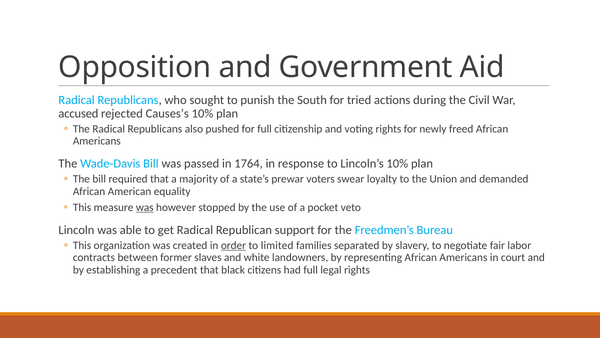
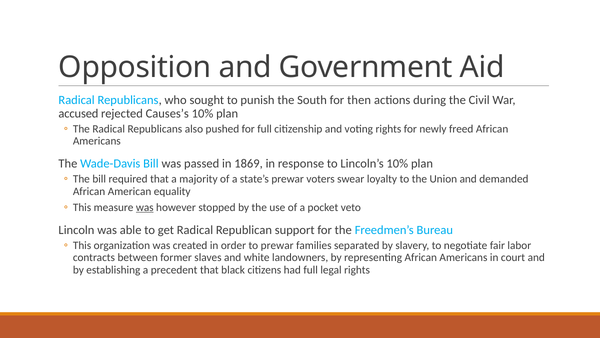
tried: tried -> then
1764: 1764 -> 1869
order underline: present -> none
to limited: limited -> prewar
